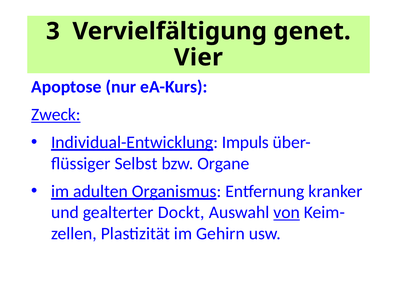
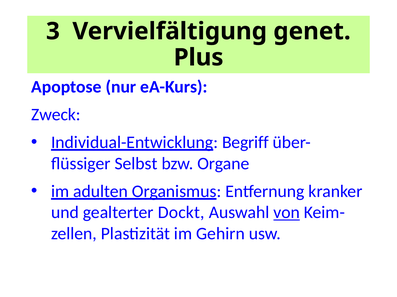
Vier: Vier -> Plus
Zweck underline: present -> none
Impuls: Impuls -> Begriff
